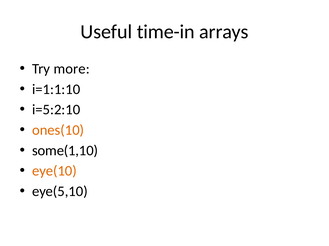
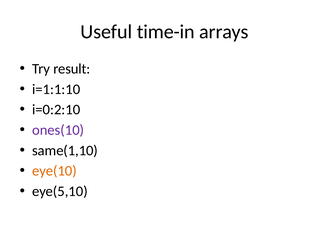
more: more -> result
i=5:2:10: i=5:2:10 -> i=0:2:10
ones(10 colour: orange -> purple
some(1,10: some(1,10 -> same(1,10
